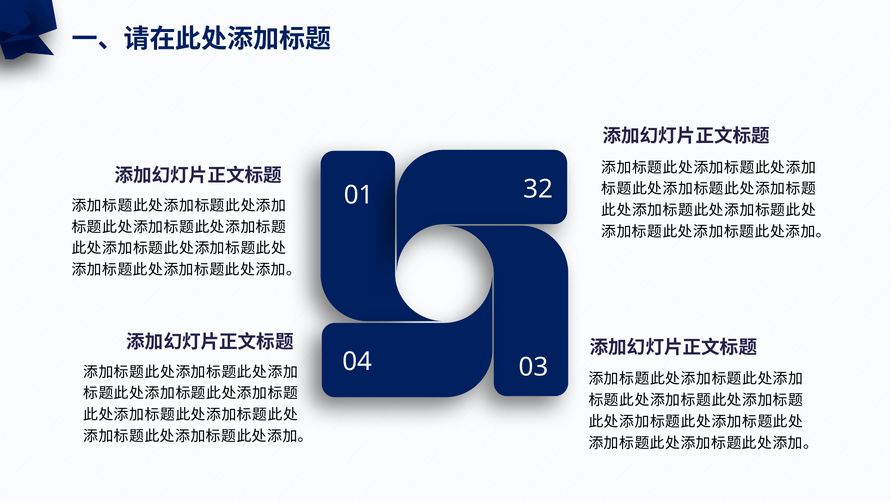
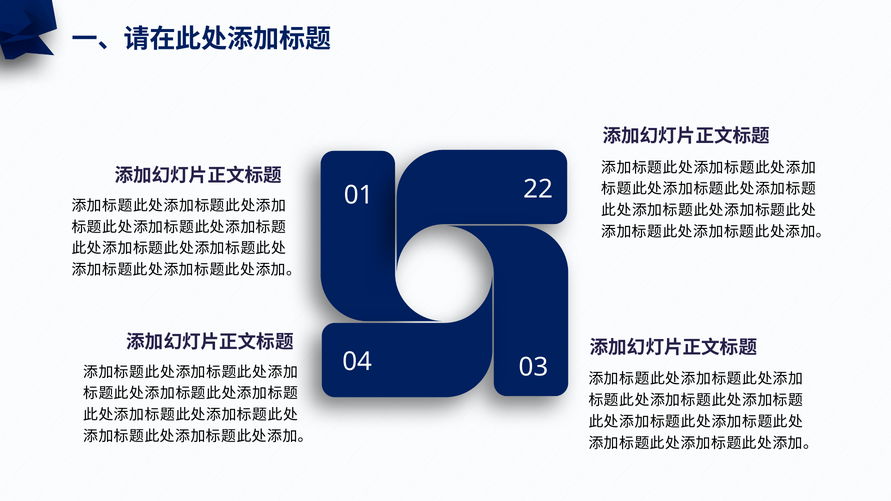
32: 32 -> 22
